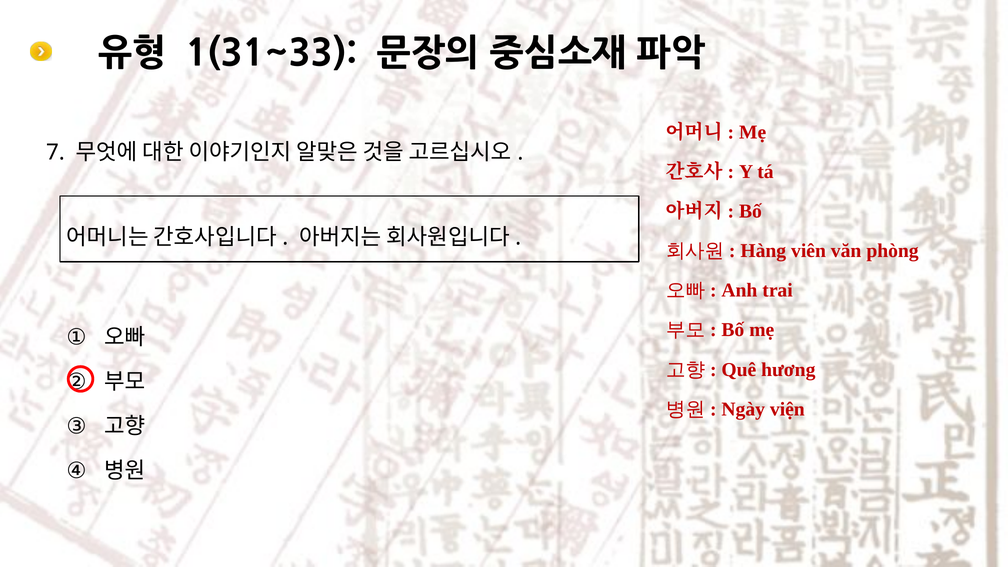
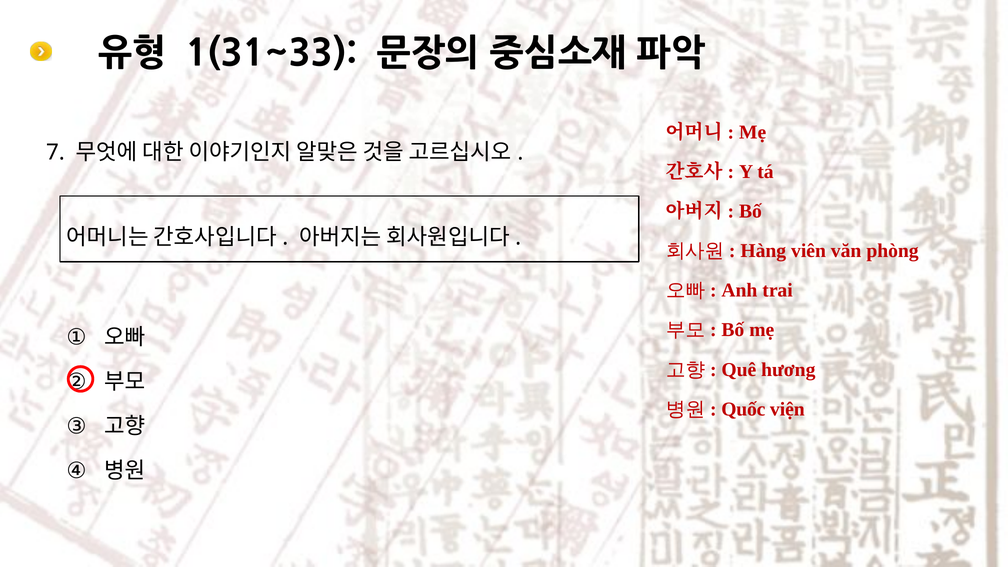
Ngày: Ngày -> Quốc
